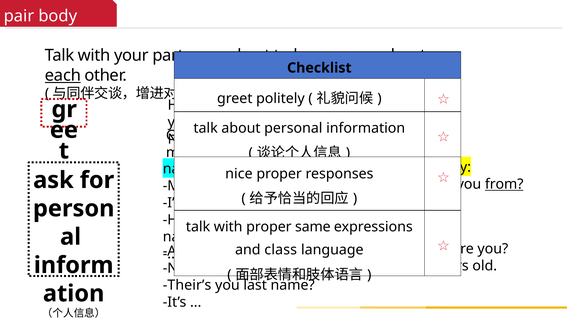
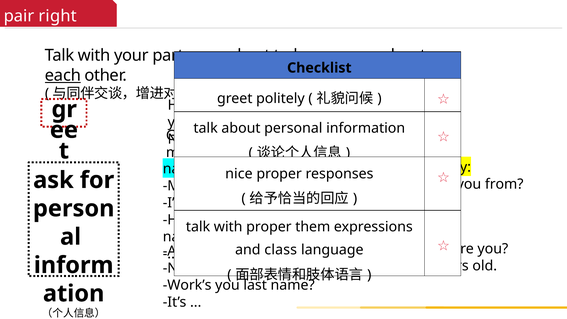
body: body -> right
from at (504, 184) underline: present -> none
same: same -> them
Their’s: Their’s -> Work’s
